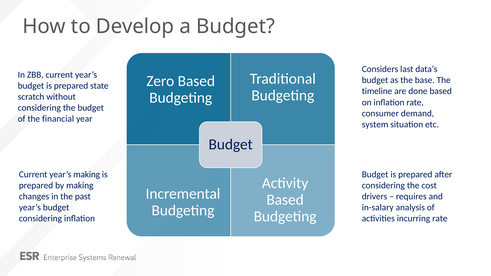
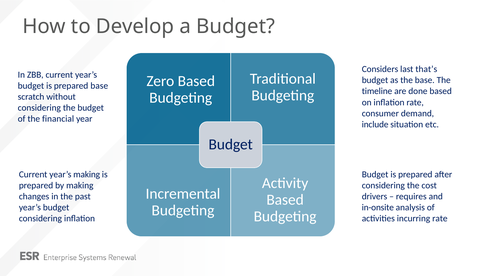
data’s: data’s -> that’s
prepared state: state -> base
system: system -> include
in-salary: in-salary -> in-onsite
